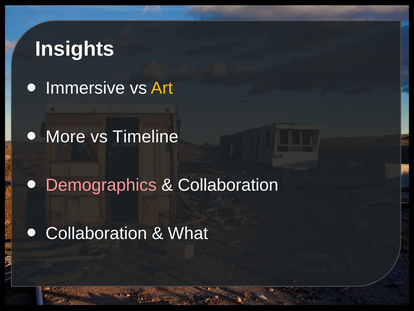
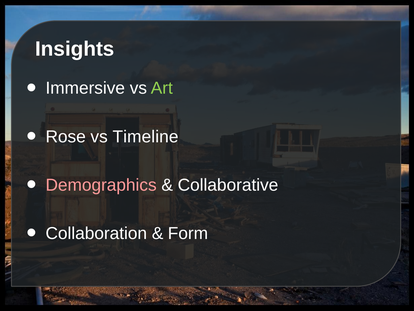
Art colour: yellow -> light green
More: More -> Rose
Collaboration at (228, 185): Collaboration -> Collaborative
What: What -> Form
